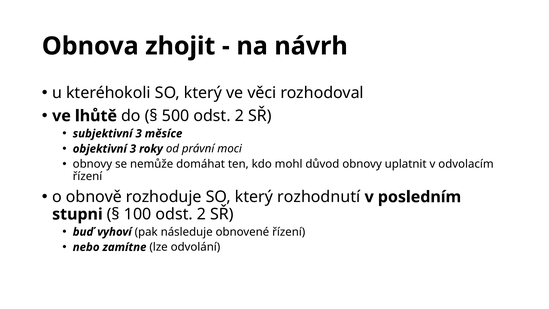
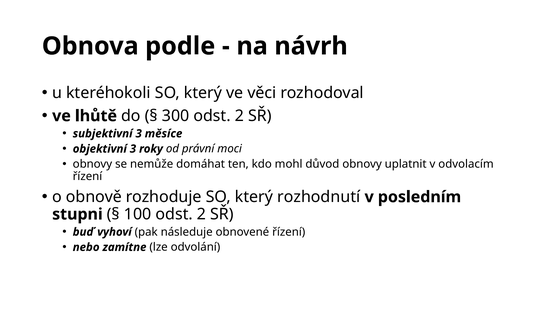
zhojit: zhojit -> podle
500: 500 -> 300
